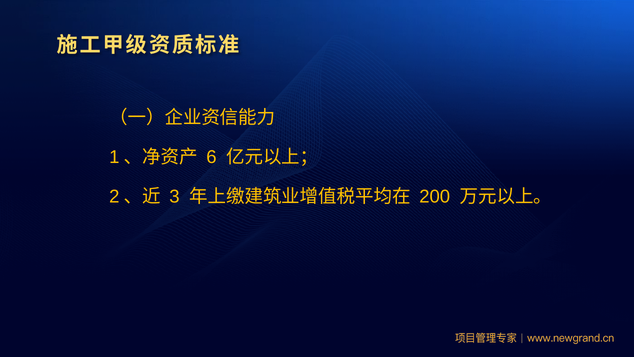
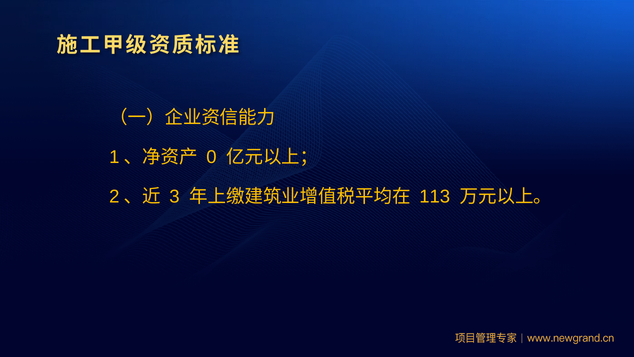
6: 6 -> 0
200: 200 -> 113
